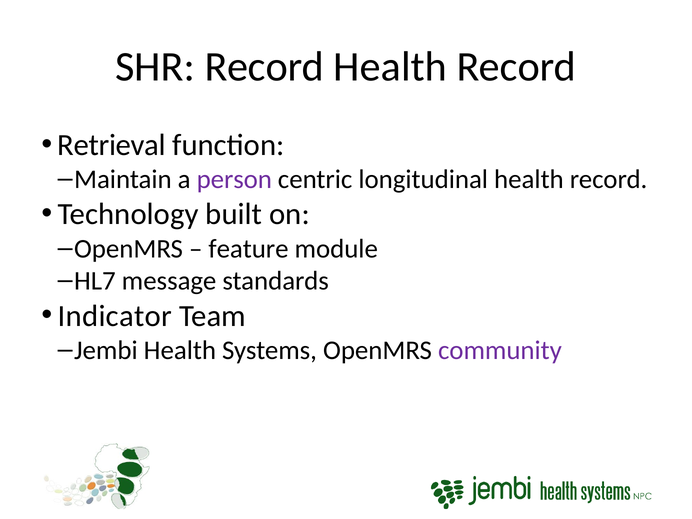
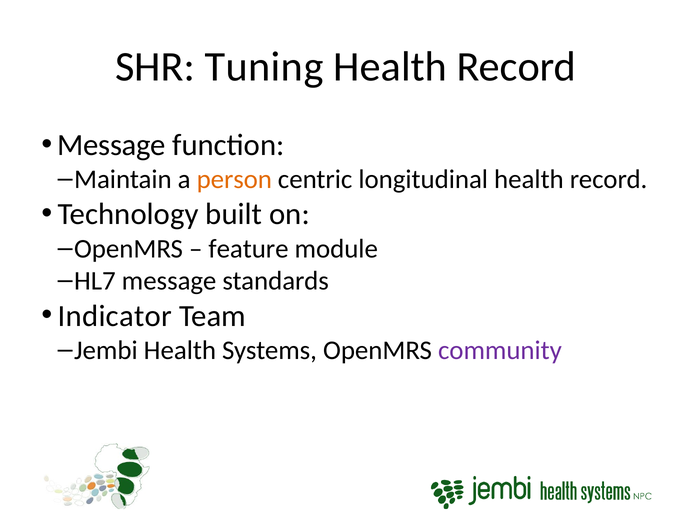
SHR Record: Record -> Tuning
Retrieval at (112, 145): Retrieval -> Message
person colour: purple -> orange
